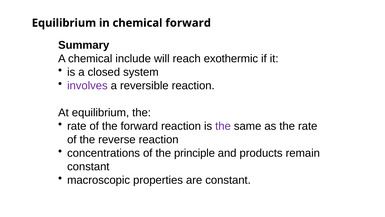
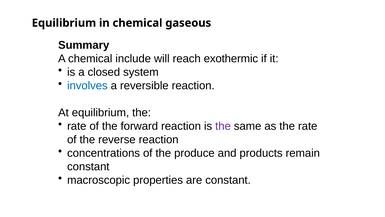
chemical forward: forward -> gaseous
involves colour: purple -> blue
principle: principle -> produce
